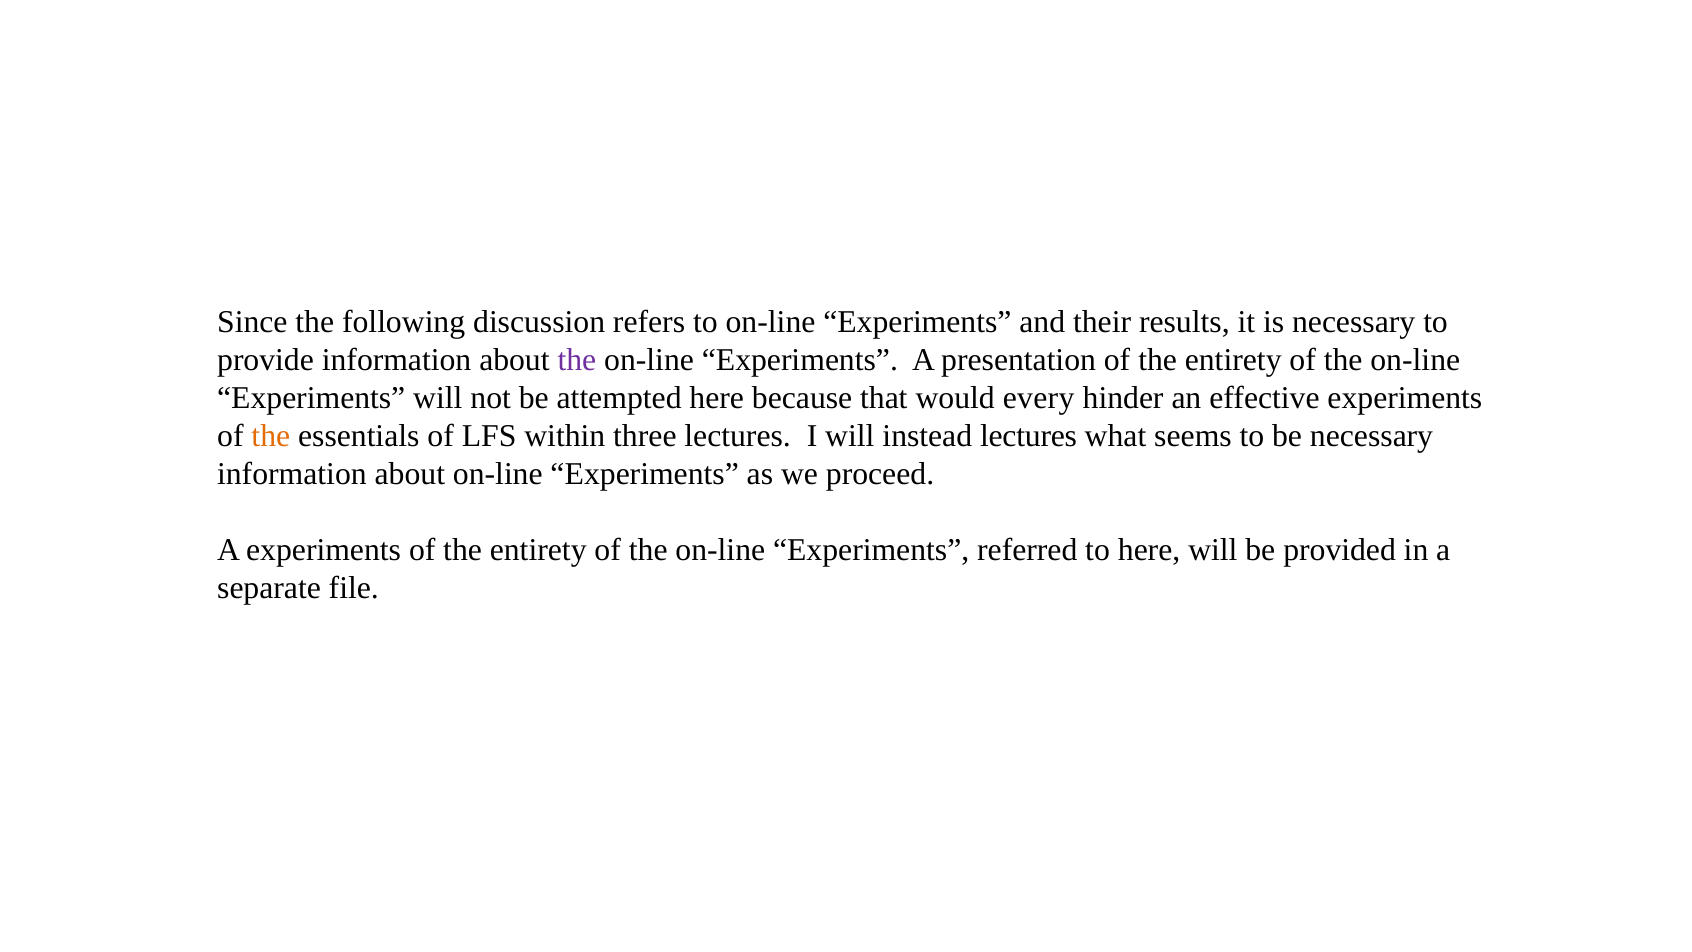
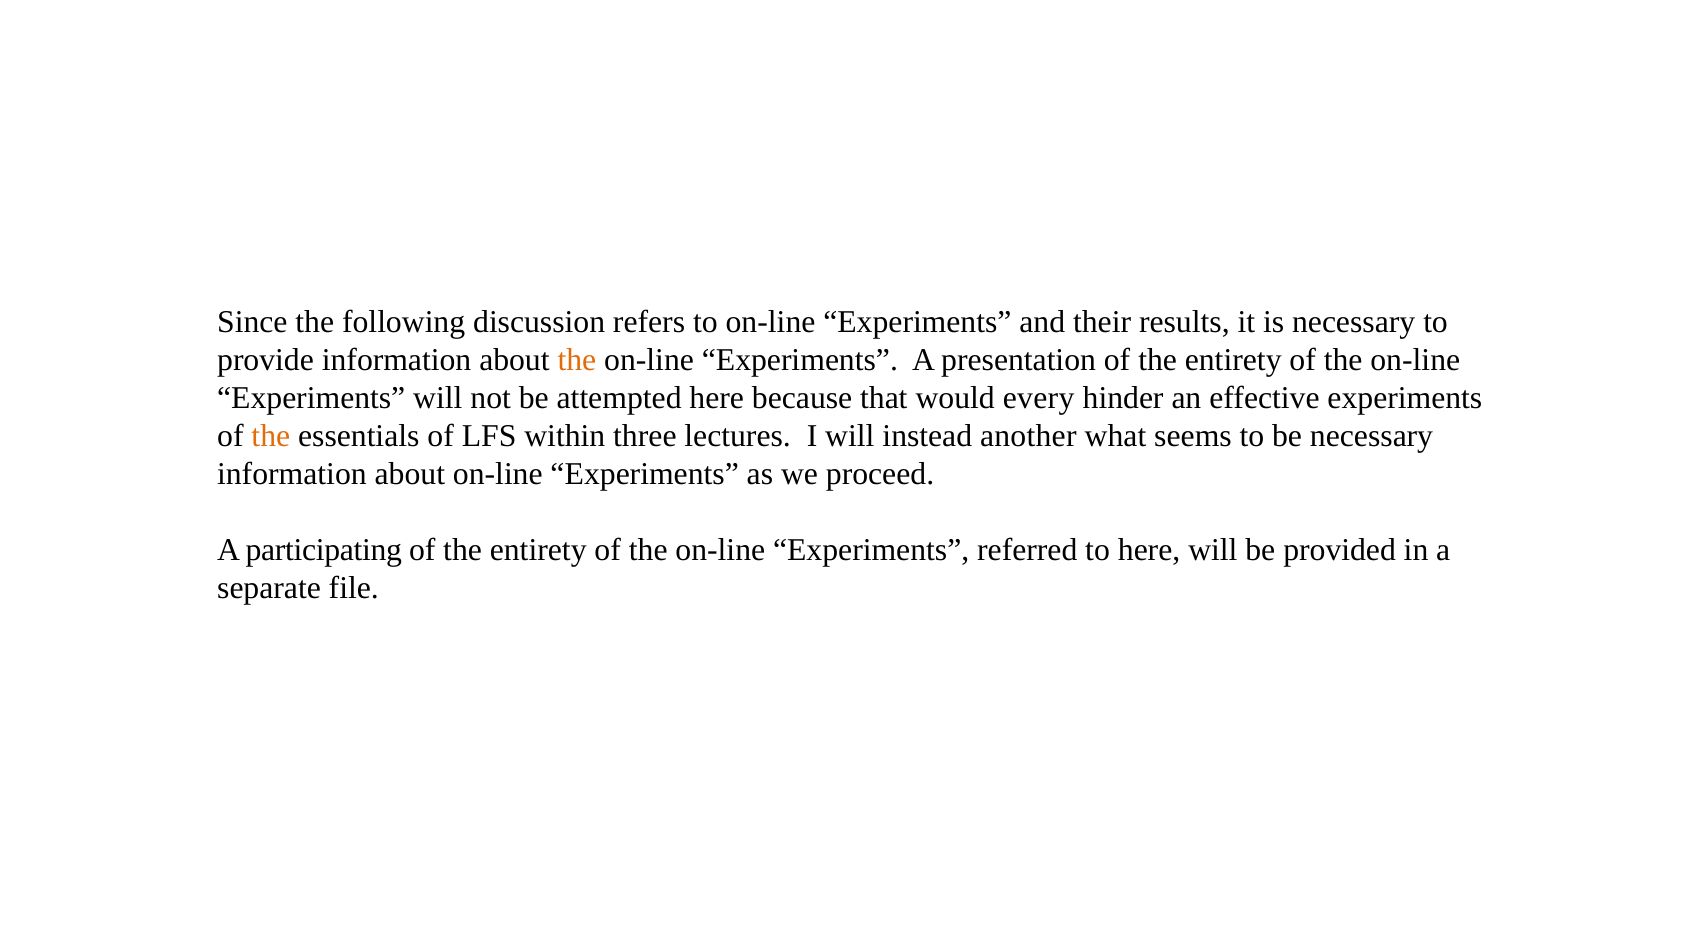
the at (577, 360) colour: purple -> orange
instead lectures: lectures -> another
A experiments: experiments -> participating
